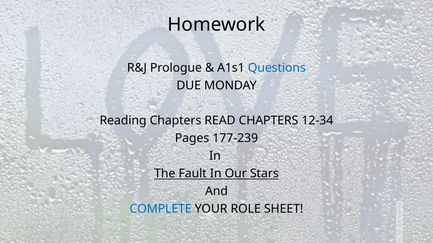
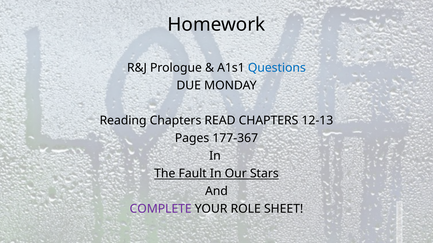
12-34: 12-34 -> 12-13
177-239: 177-239 -> 177-367
COMPLETE colour: blue -> purple
